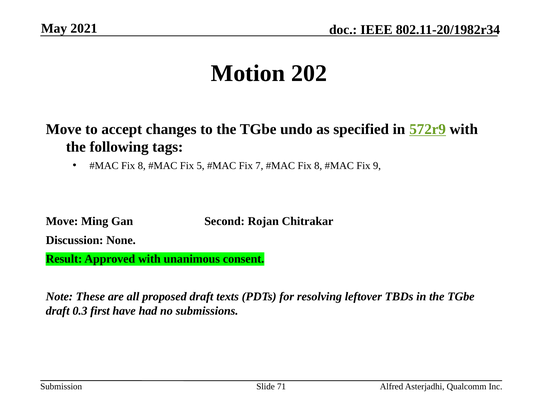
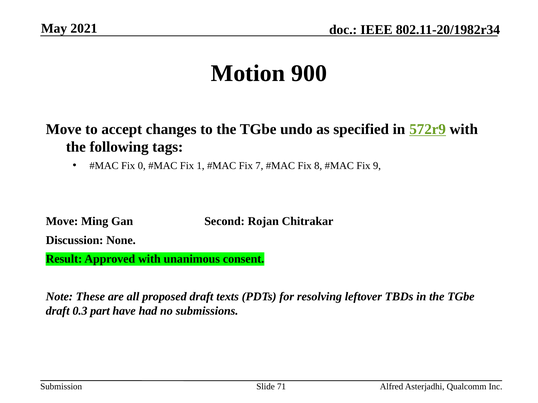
202: 202 -> 900
8 at (142, 166): 8 -> 0
5: 5 -> 1
first: first -> part
